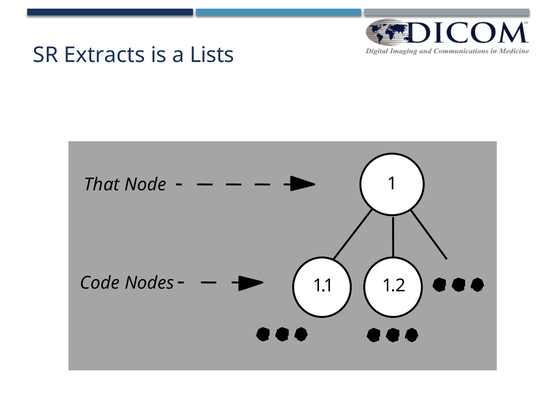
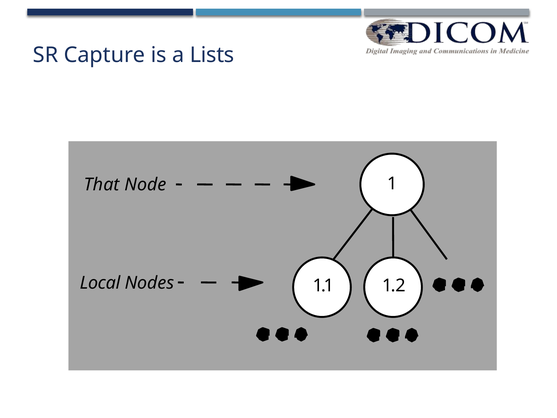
Extracts: Extracts -> Capture
Code: Code -> Local
